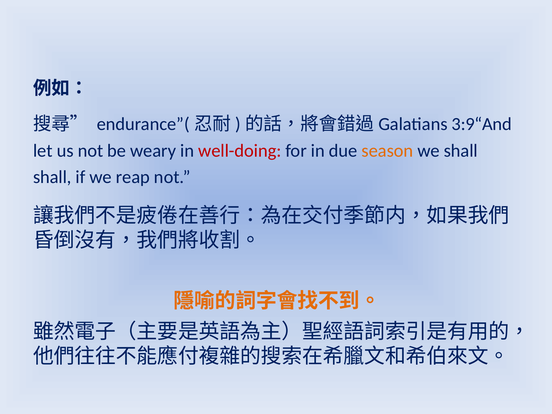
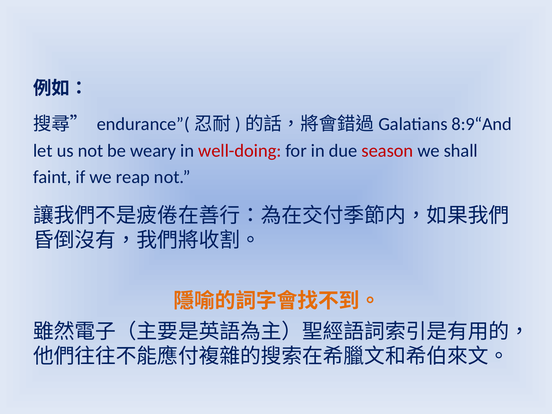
3:9“And: 3:9“And -> 8:9“And
season colour: orange -> red
shall at (52, 177): shall -> faint
